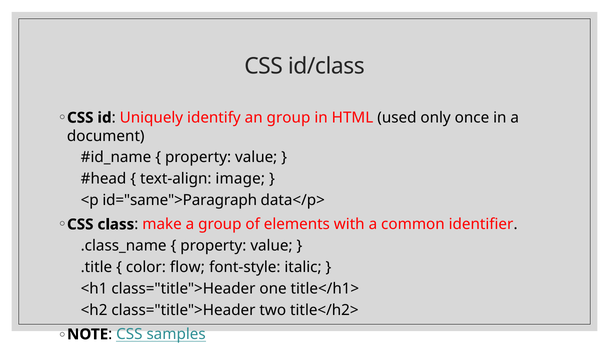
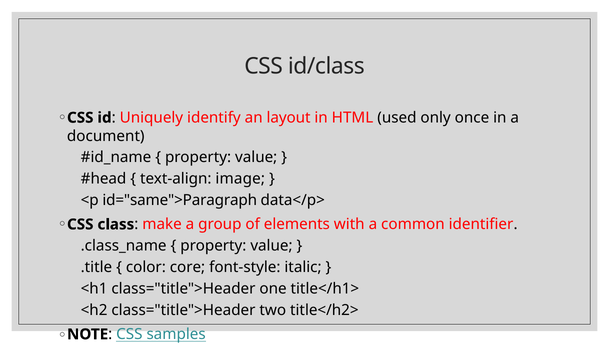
an group: group -> layout
flow: flow -> core
